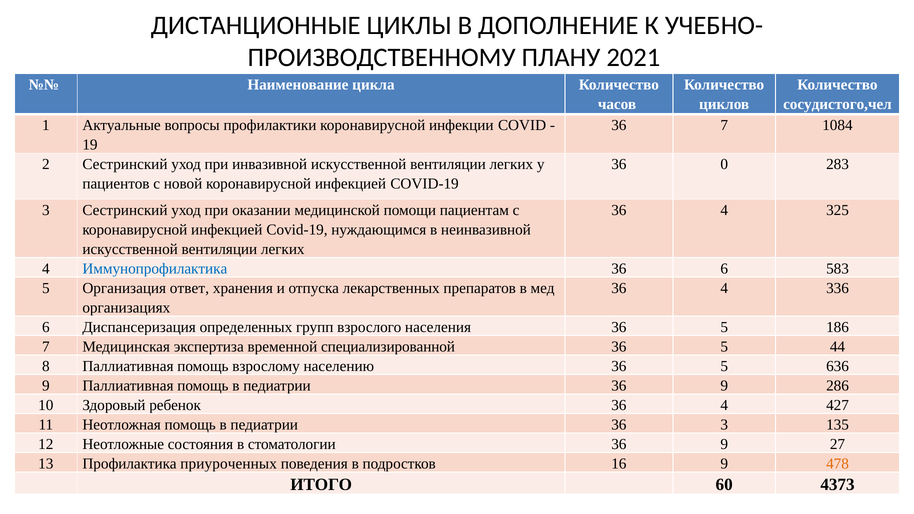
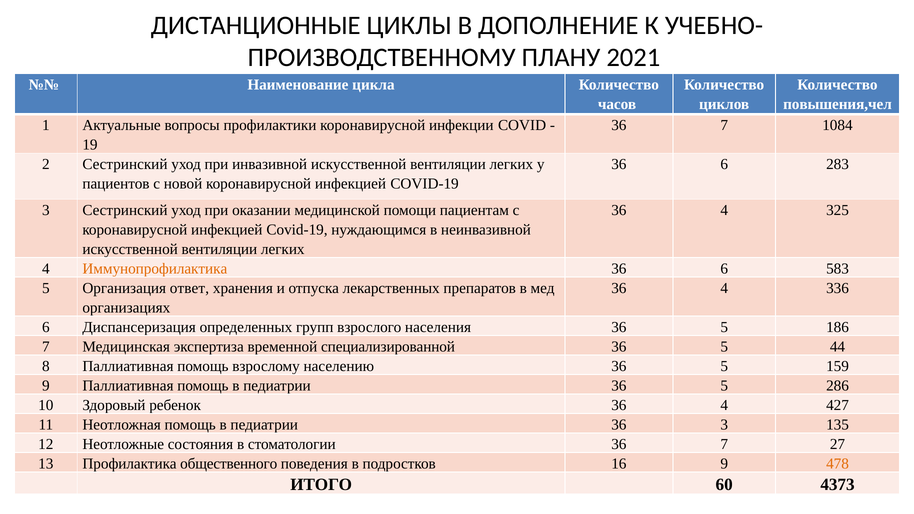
сосудистого,чел: сосудистого,чел -> повышения,чел
0 at (724, 164): 0 -> 6
Иммунопрофилактика colour: blue -> orange
636: 636 -> 159
педиатрии 36 9: 9 -> 5
стоматологии 36 9: 9 -> 7
приуроченных: приуроченных -> общественного
